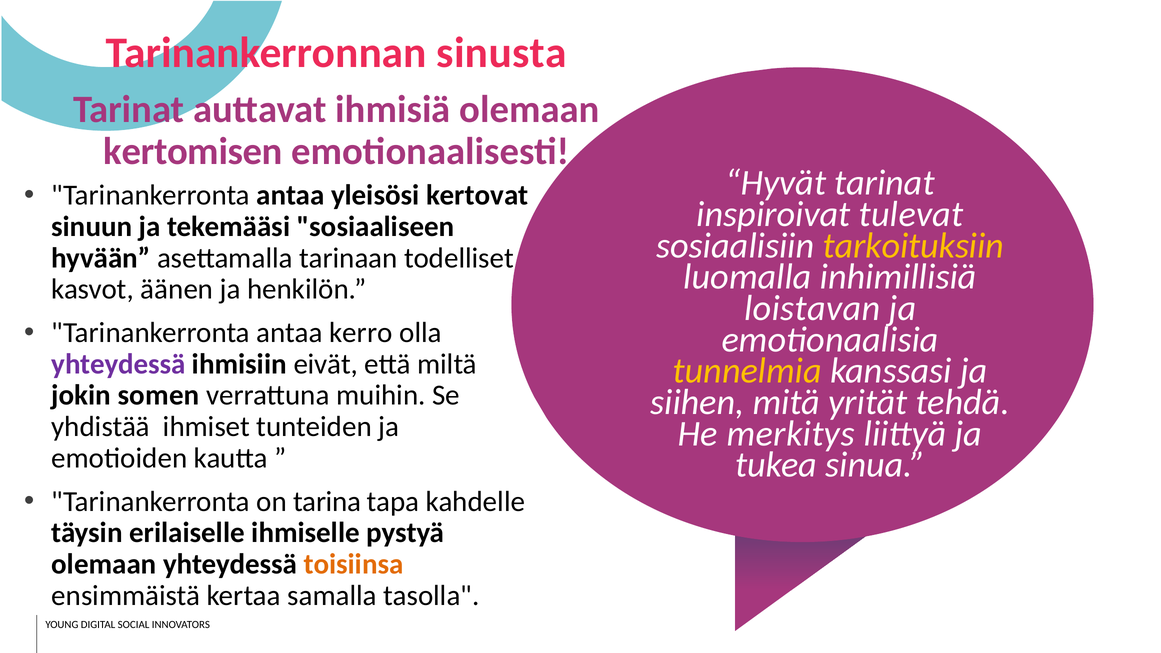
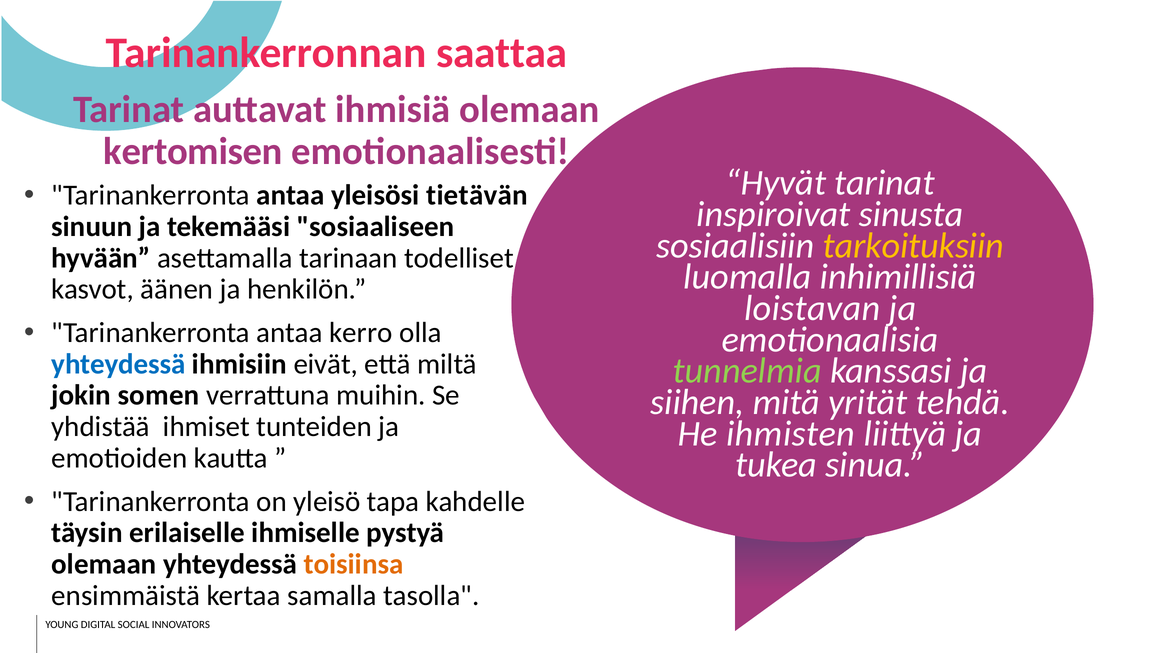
sinusta: sinusta -> saattaa
kertovat: kertovat -> tietävän
tulevat: tulevat -> sinusta
yhteydessä at (118, 364) colour: purple -> blue
tunnelmia colour: yellow -> light green
merkitys: merkitys -> ihmisten
tarina: tarina -> yleisö
